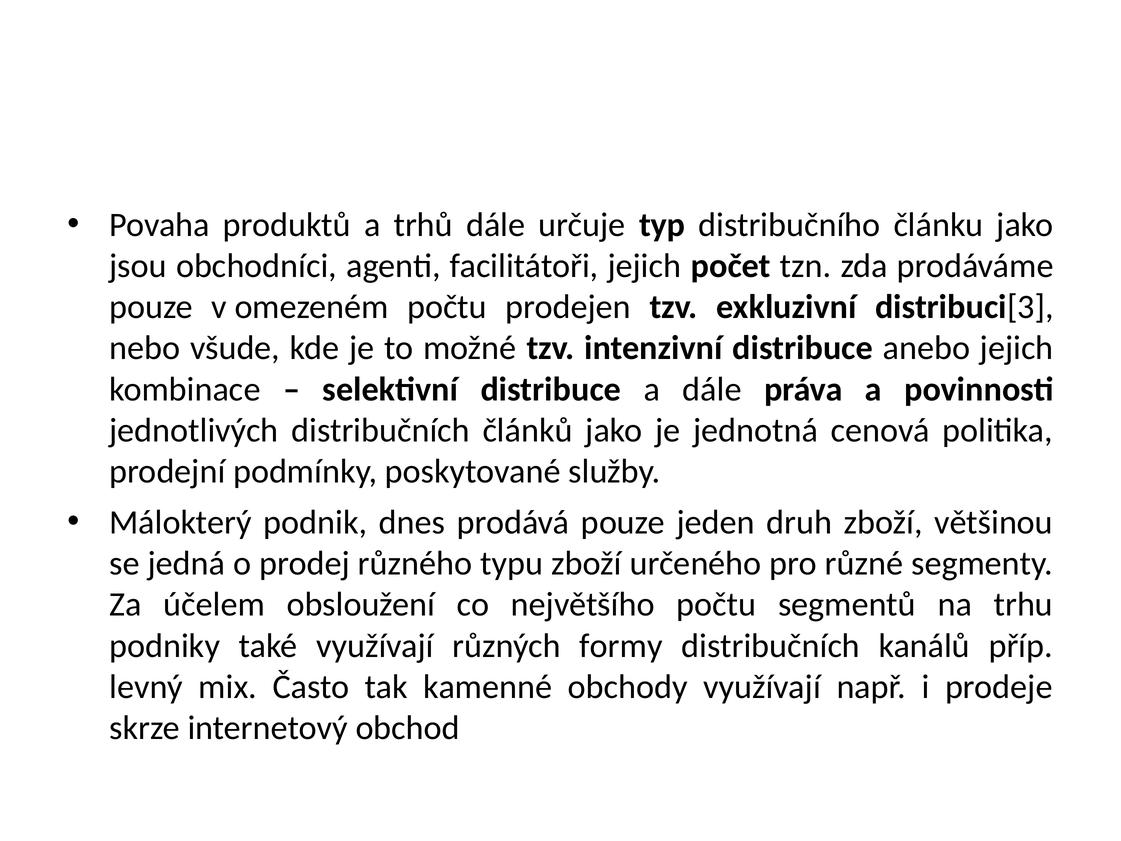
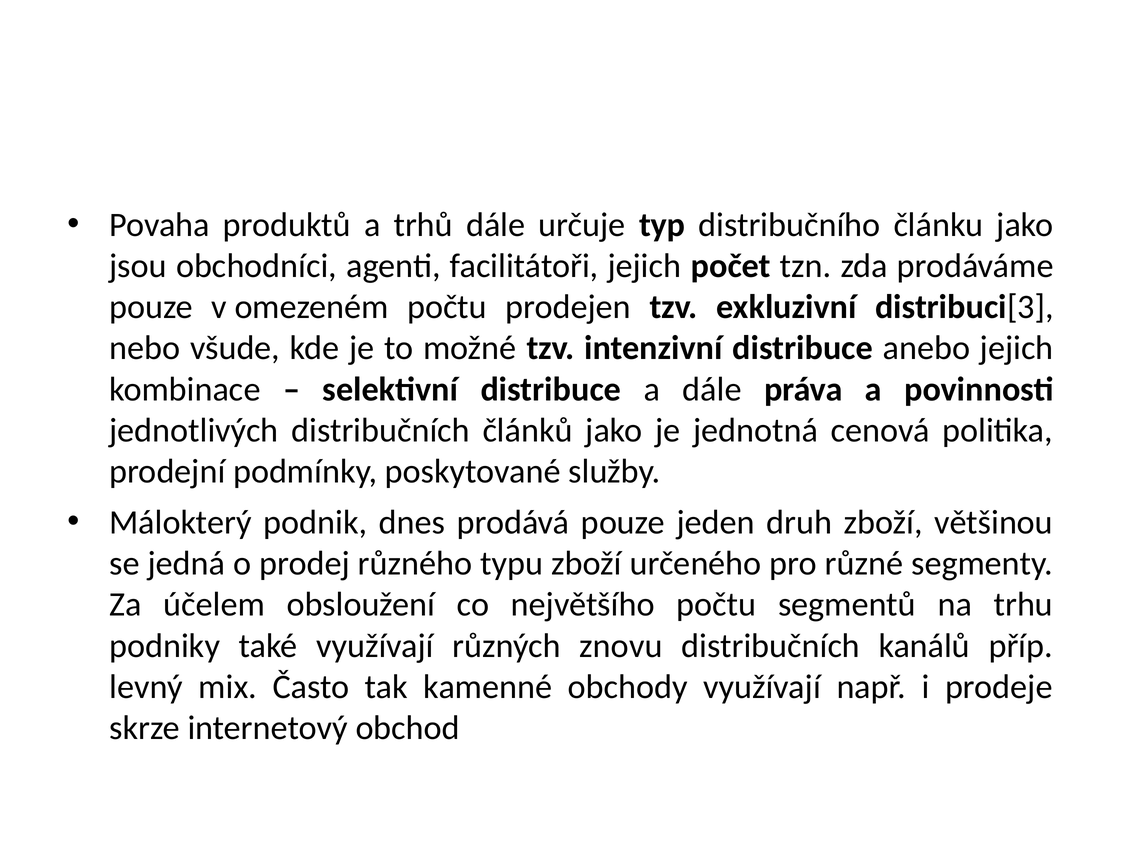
formy: formy -> znovu
